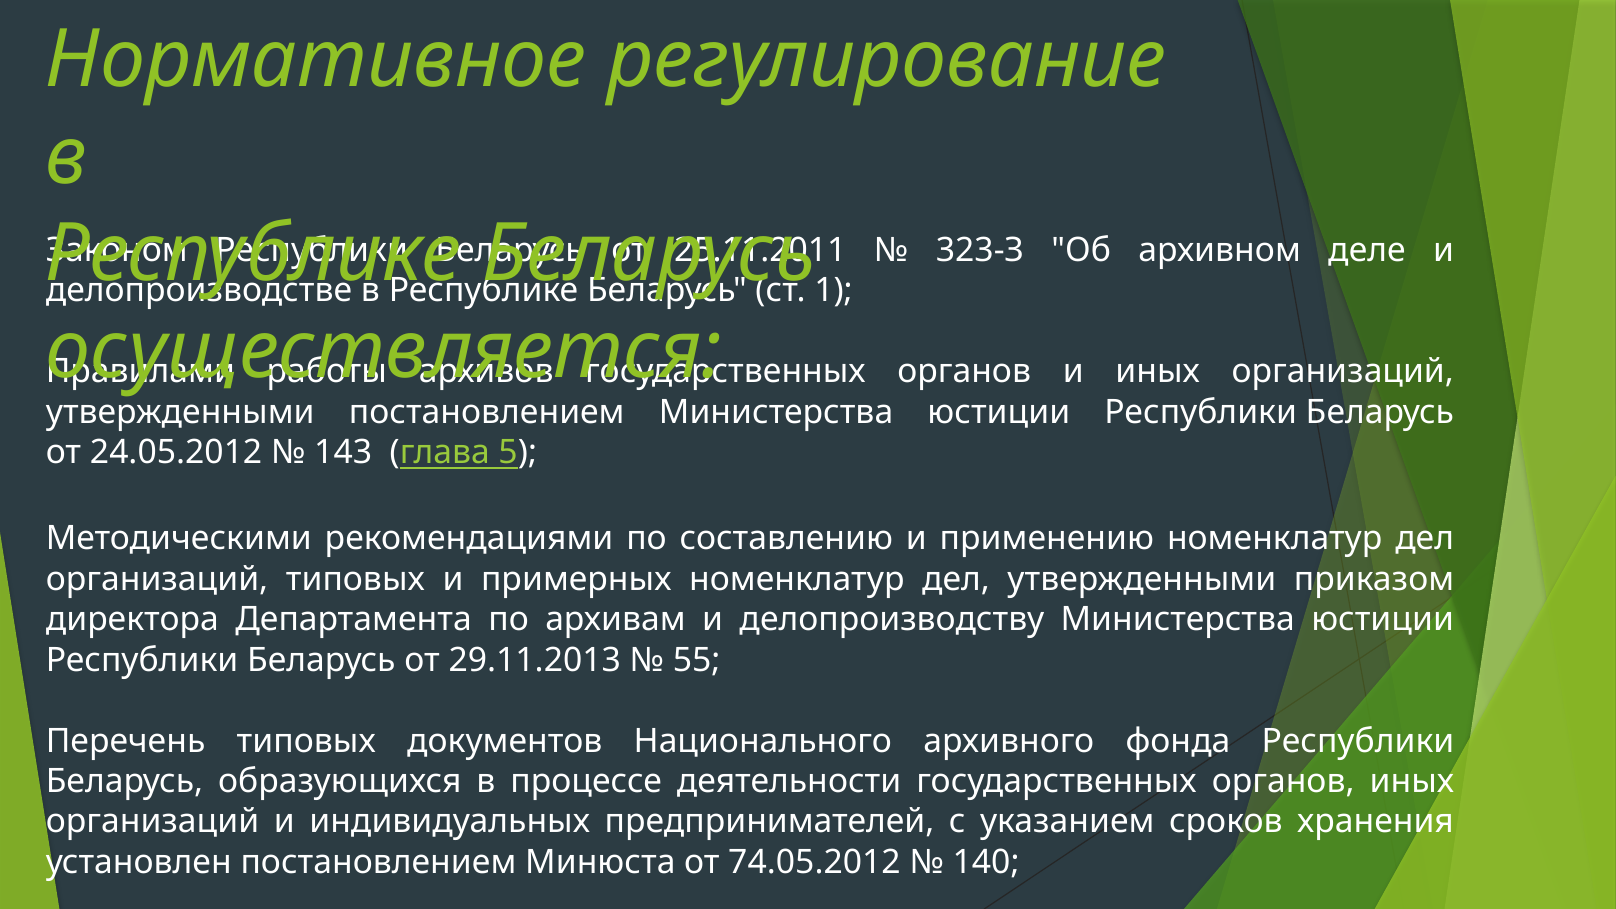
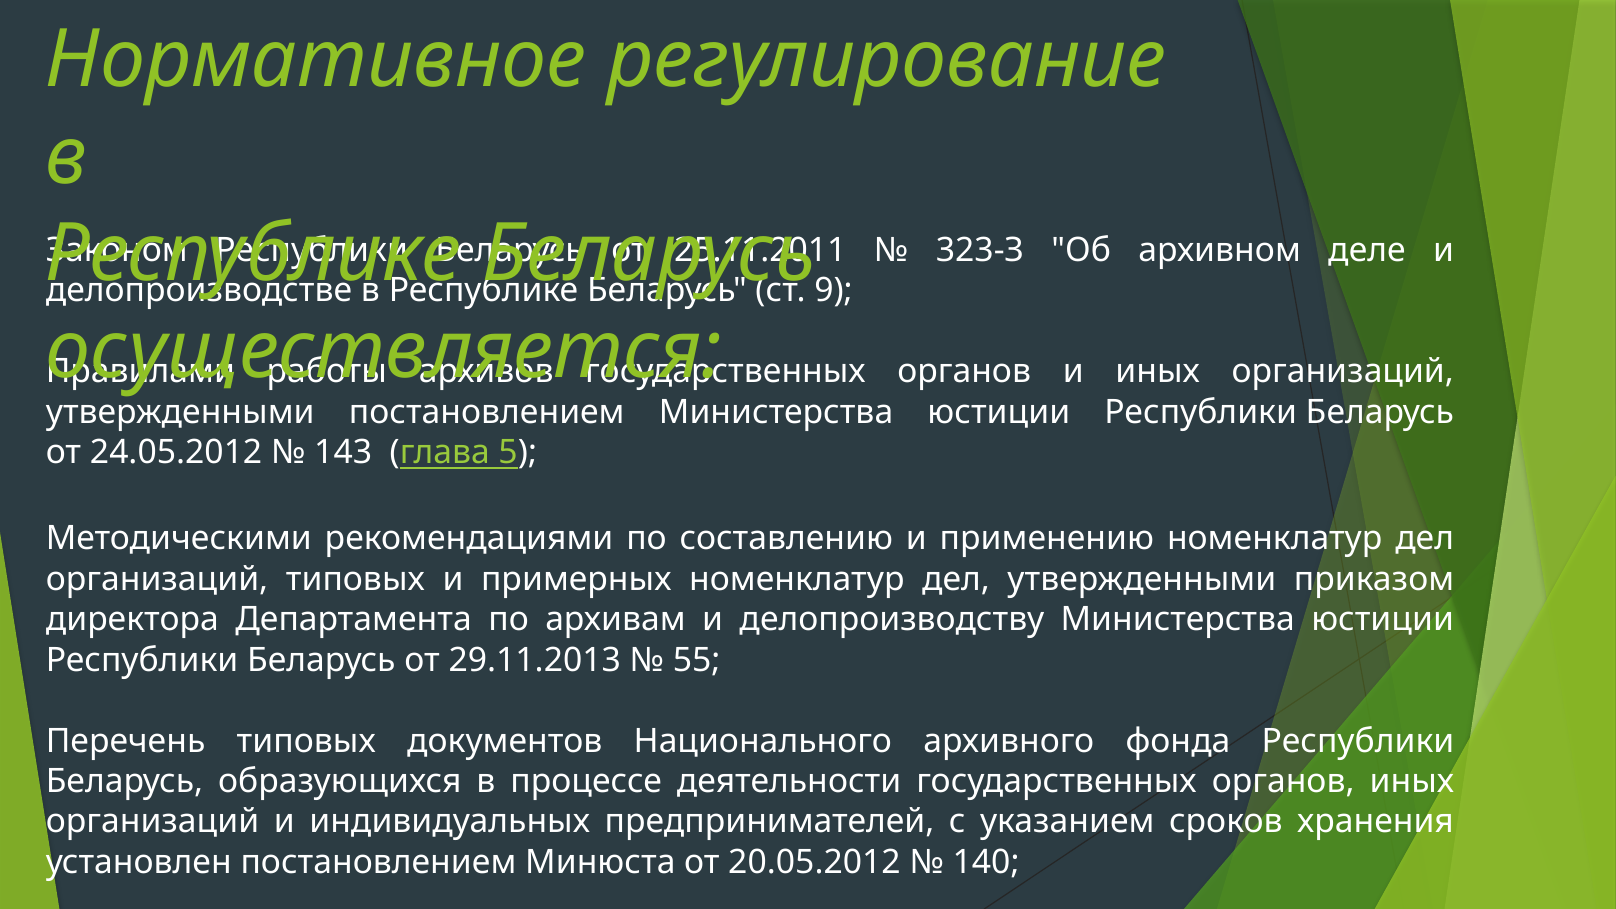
1: 1 -> 9
74.05.2012: 74.05.2012 -> 20.05.2012
